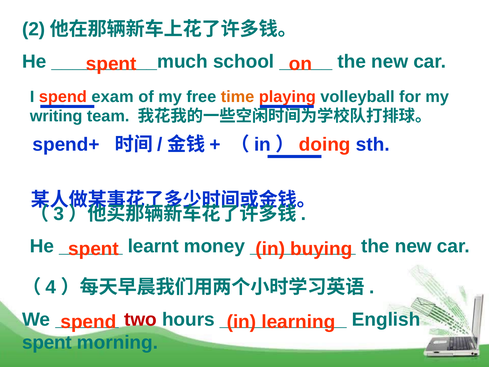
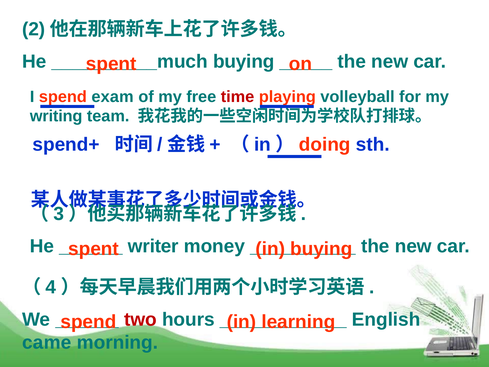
school at (244, 61): school -> buying
time colour: orange -> red
learnt: learnt -> writer
spent at (47, 342): spent -> came
